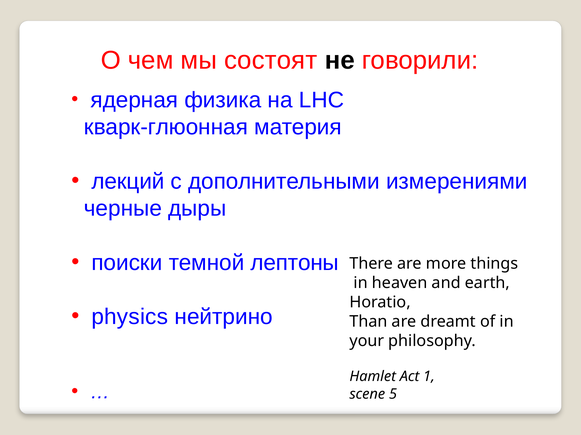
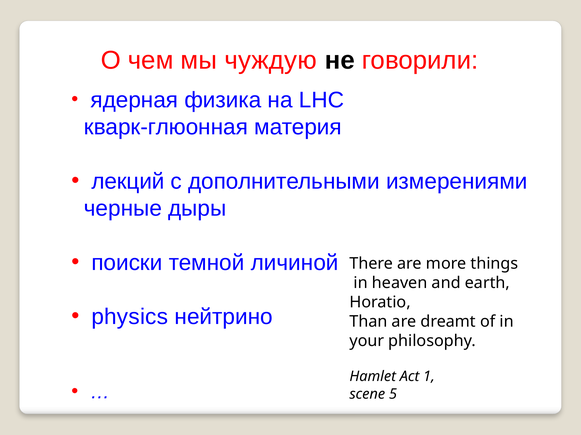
состоят: состоят -> чуждую
лептоны: лептоны -> личиной
